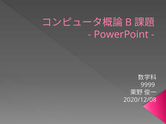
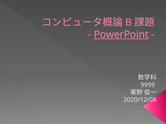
PowerPoint underline: none -> present
